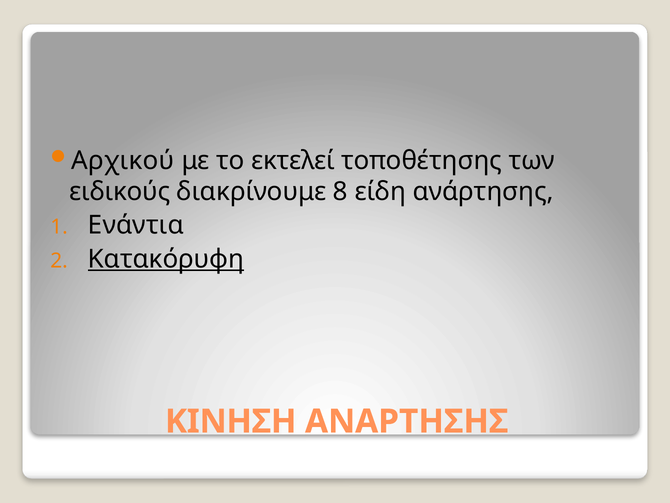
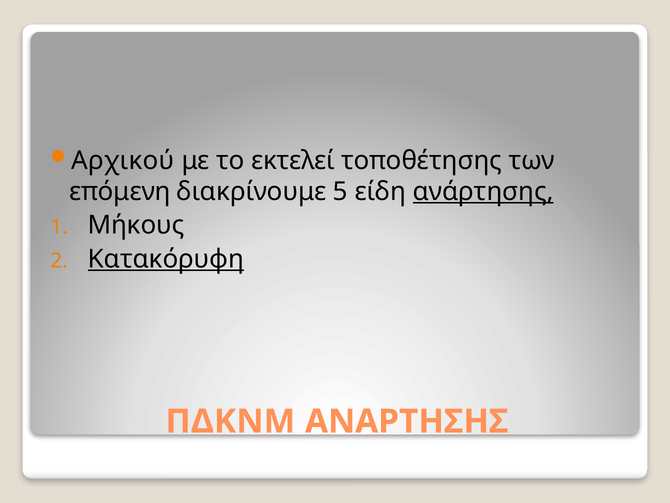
ειδικούς: ειδικούς -> επόμενη
8: 8 -> 5
ανάρτησης underline: none -> present
Ενάντια: Ενάντια -> Μήκους
ΚΙΝΗΣΗ: ΚΙΝΗΣΗ -> ΠΔΚΝΜ
